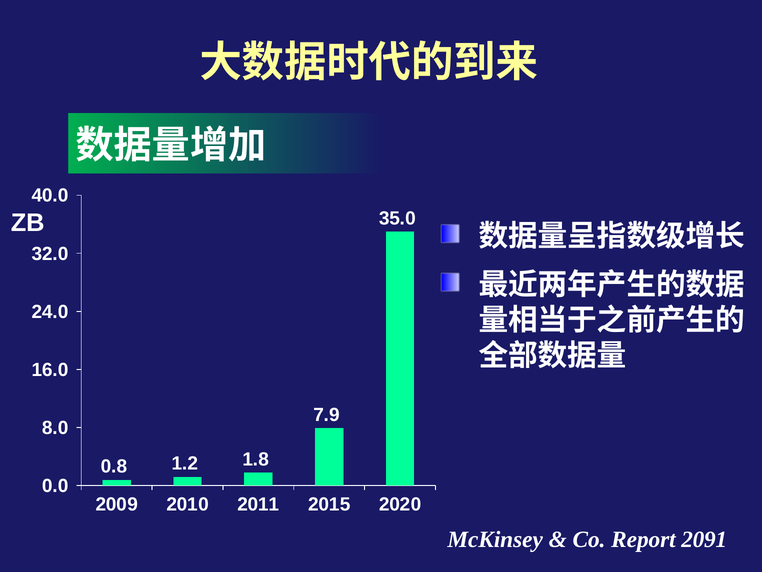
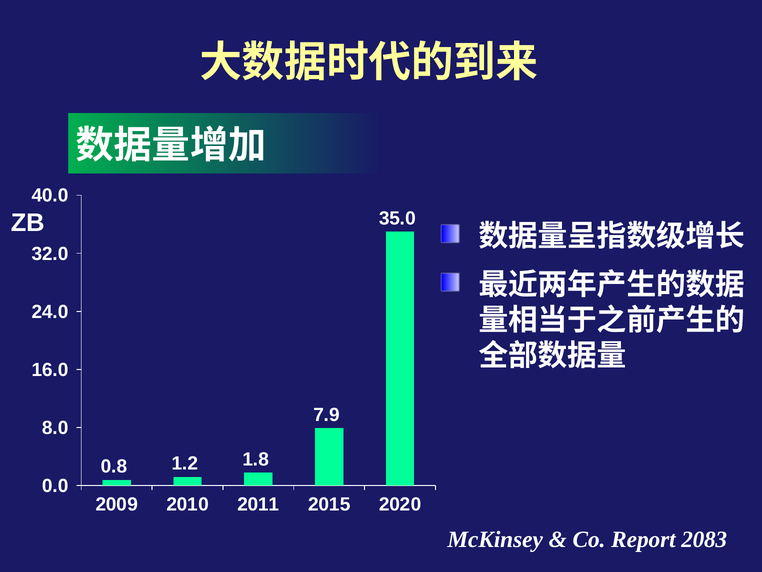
2091: 2091 -> 2083
